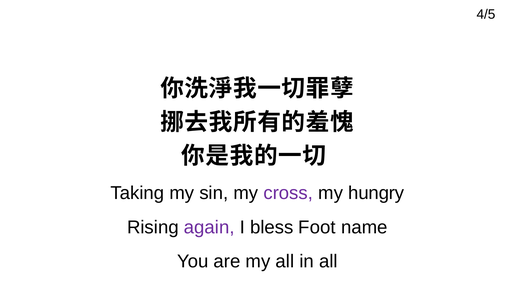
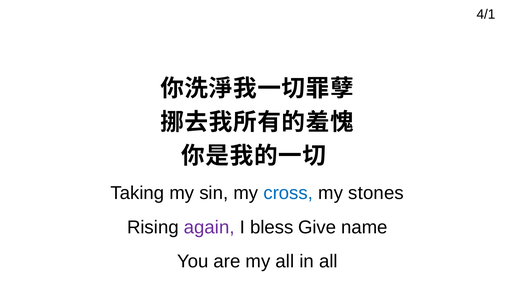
4/5: 4/5 -> 4/1
cross colour: purple -> blue
hungry: hungry -> stones
Foot: Foot -> Give
